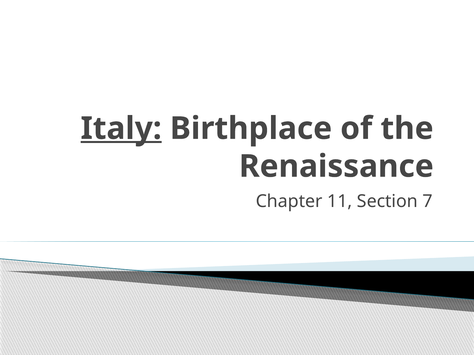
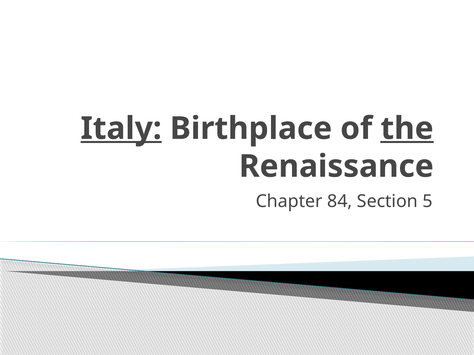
the underline: none -> present
11: 11 -> 84
7: 7 -> 5
